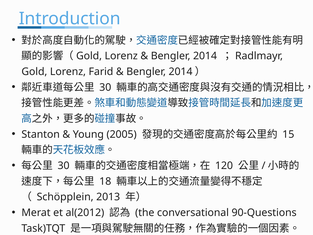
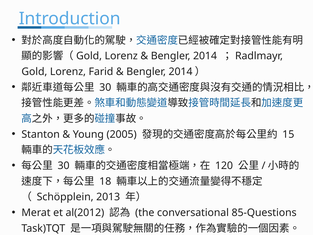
90-Questions: 90-Questions -> 85-Questions
